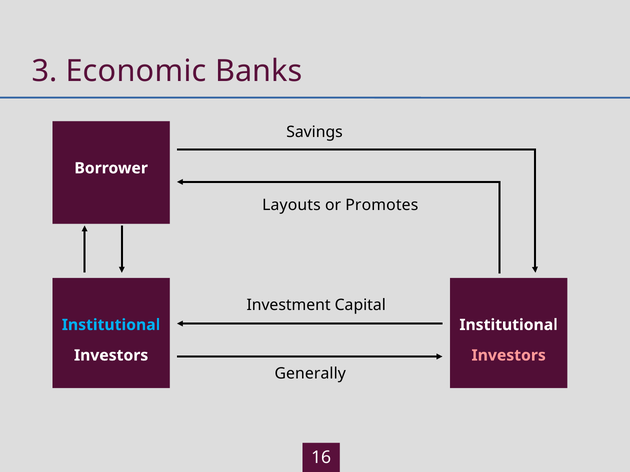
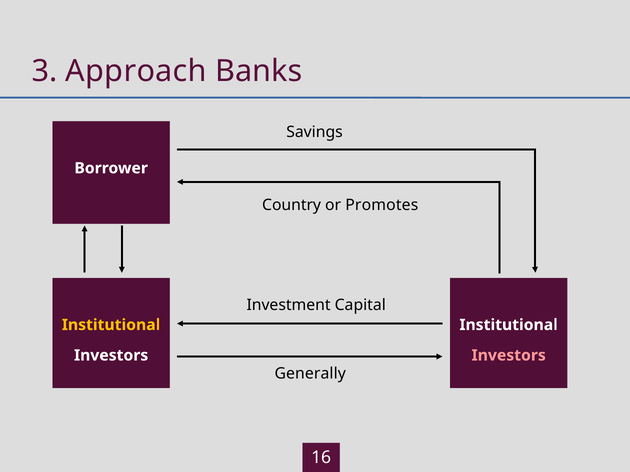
Economic: Economic -> Approach
Layouts: Layouts -> Country
Institutional at (111, 325) colour: light blue -> yellow
